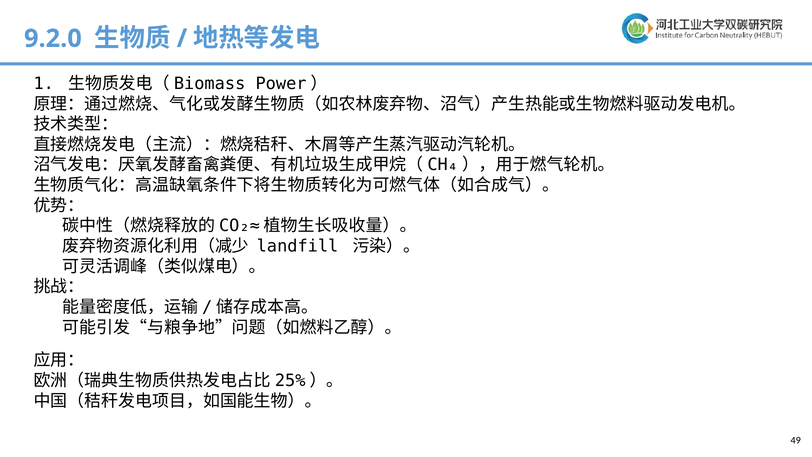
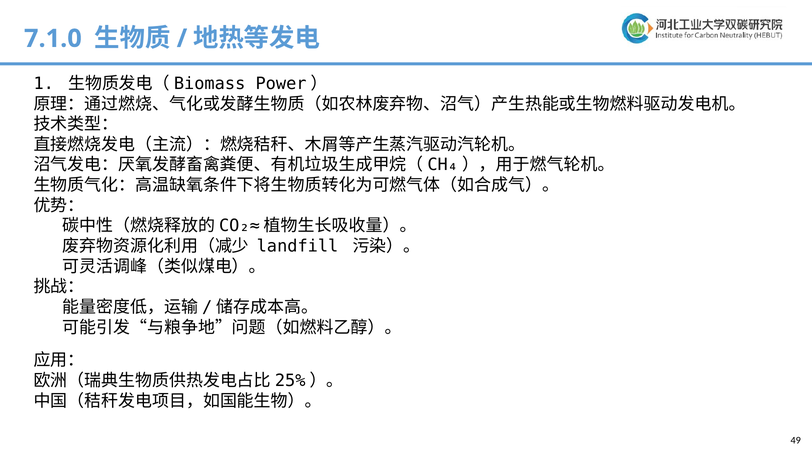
9.2.0: 9.2.0 -> 7.1.0
